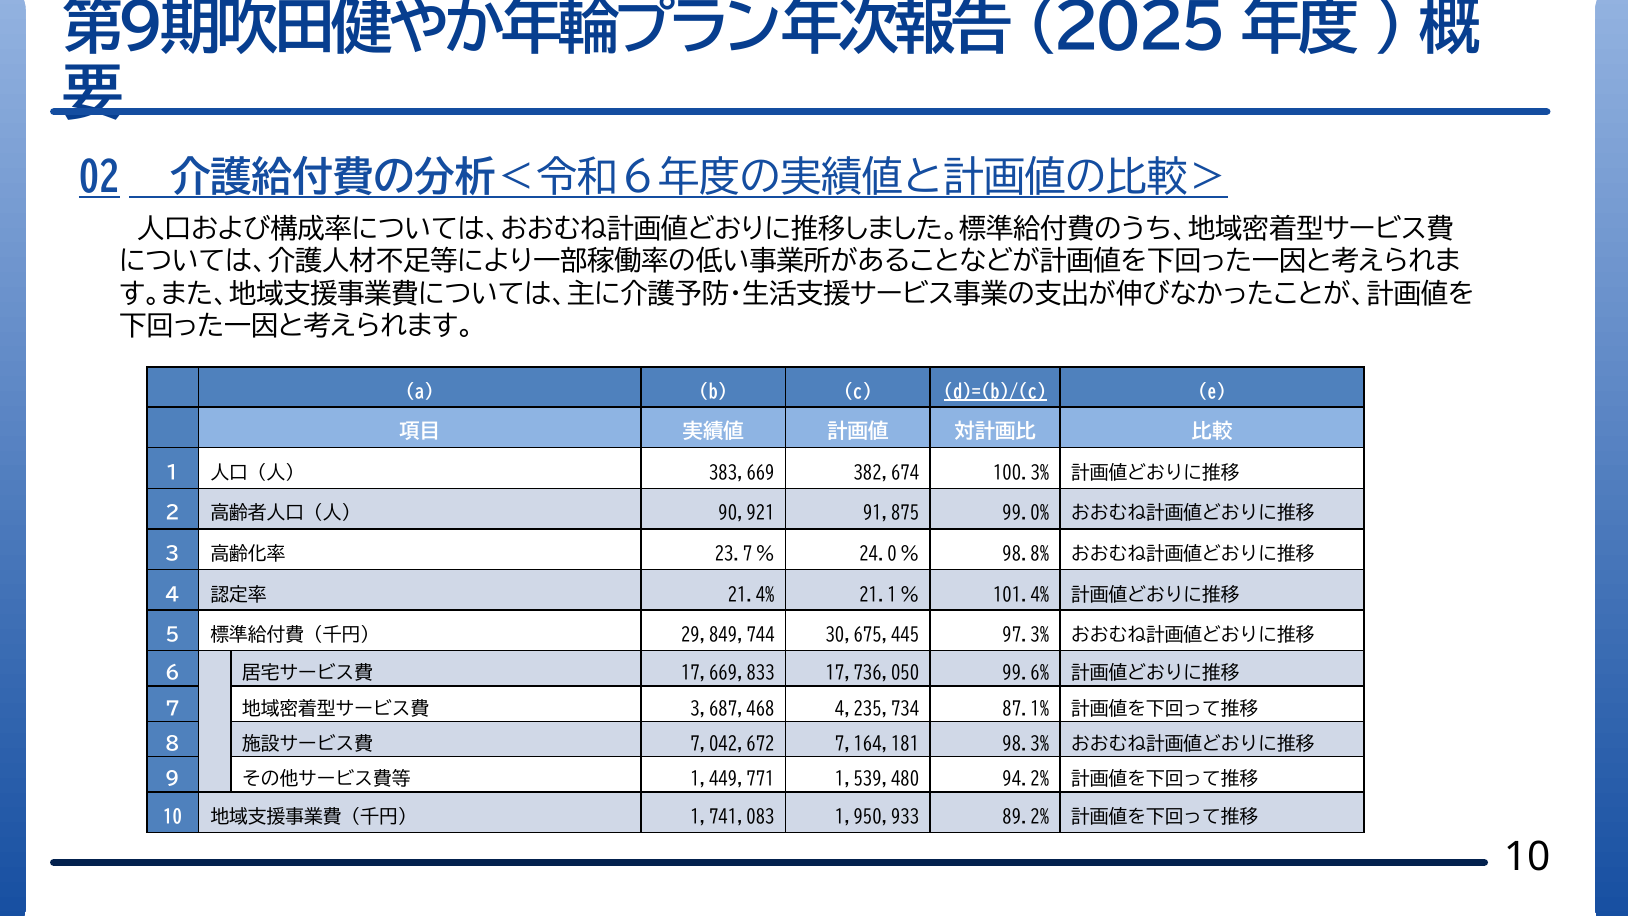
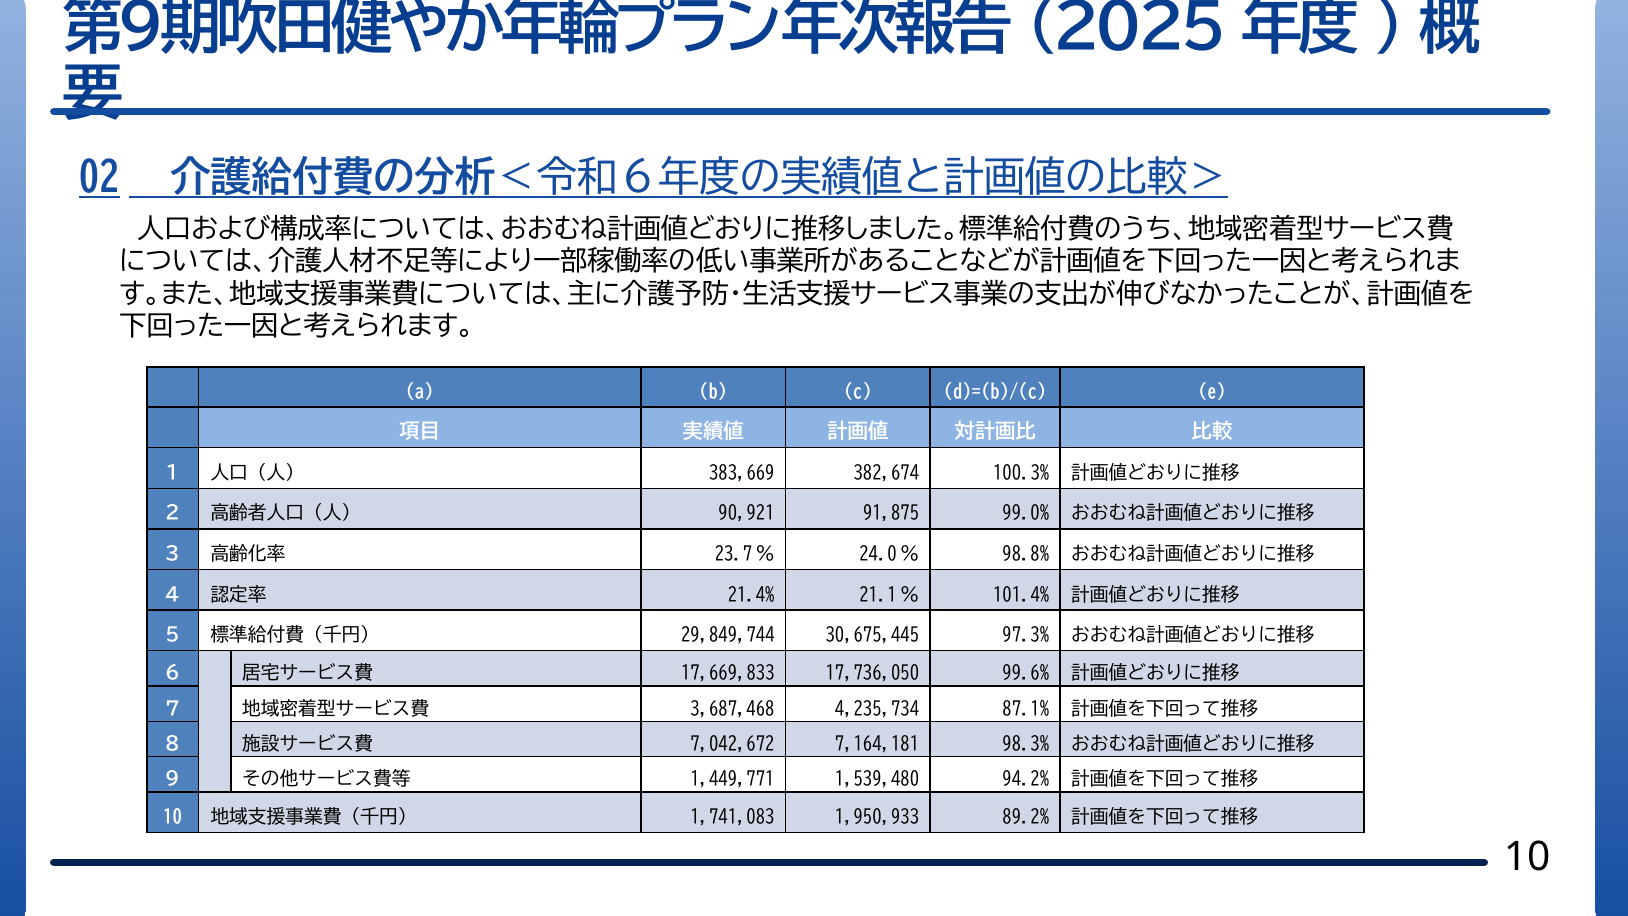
d)=(b)/(c underline: present -> none
